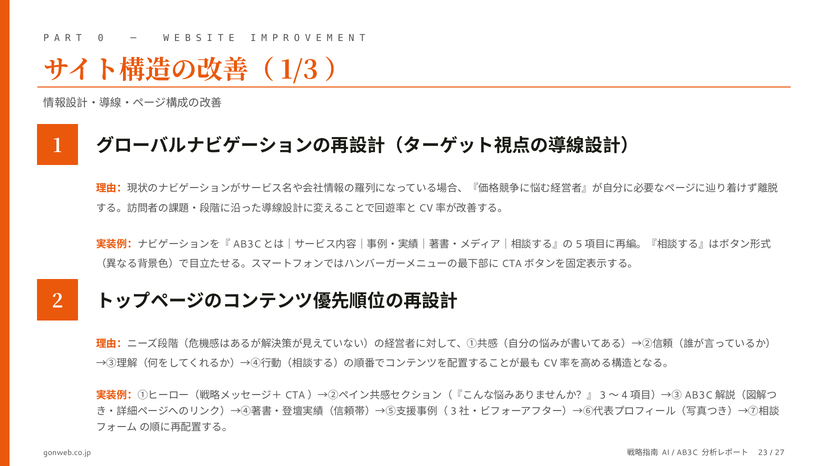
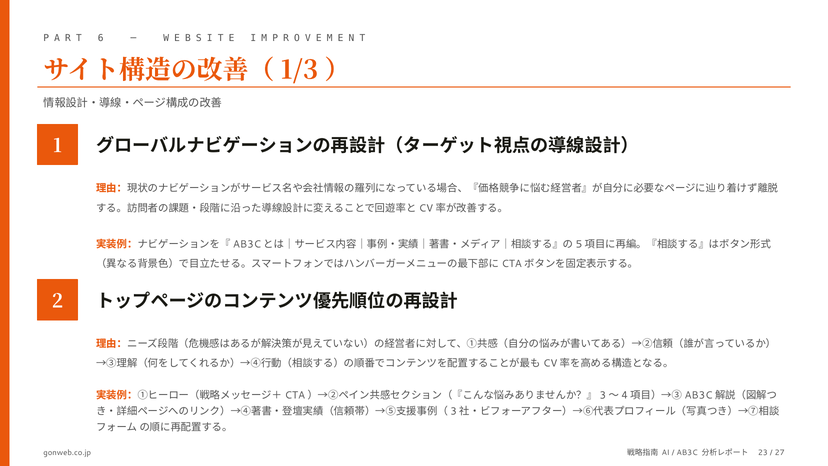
0: 0 -> 6
